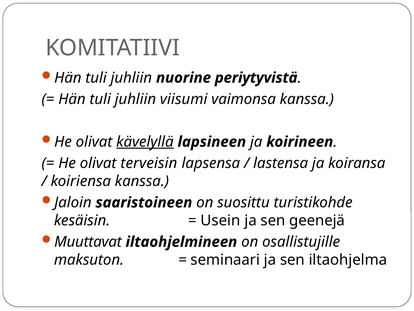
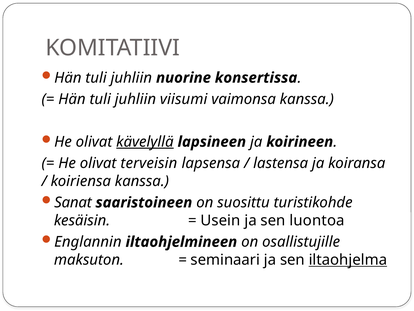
periytyvistä: periytyvistä -> konsertissa
Jaloin: Jaloin -> Sanat
geenejä: geenejä -> luontoa
Muuttavat: Muuttavat -> Englannin
iltaohjelma underline: none -> present
